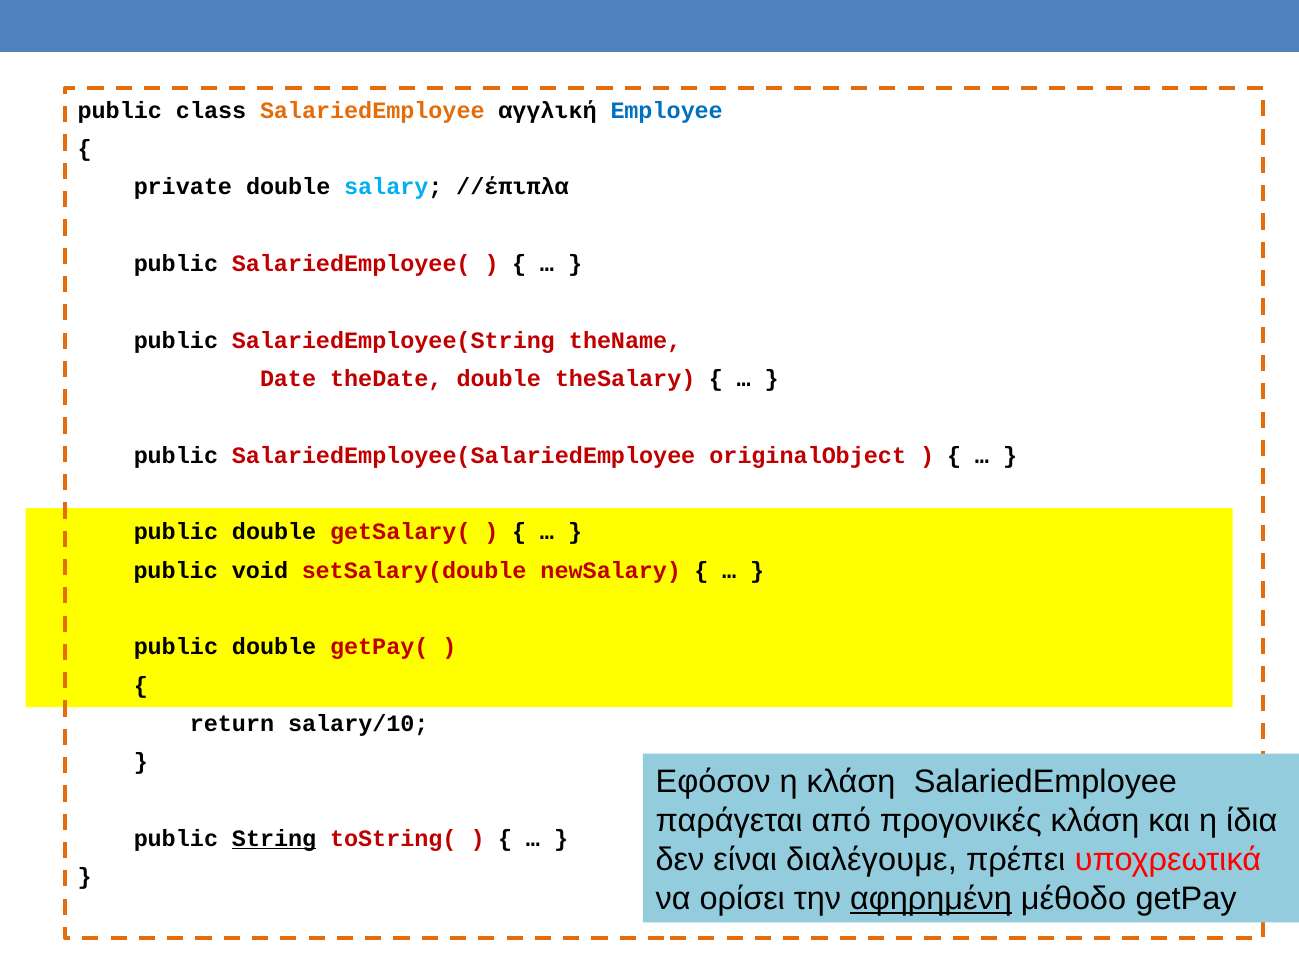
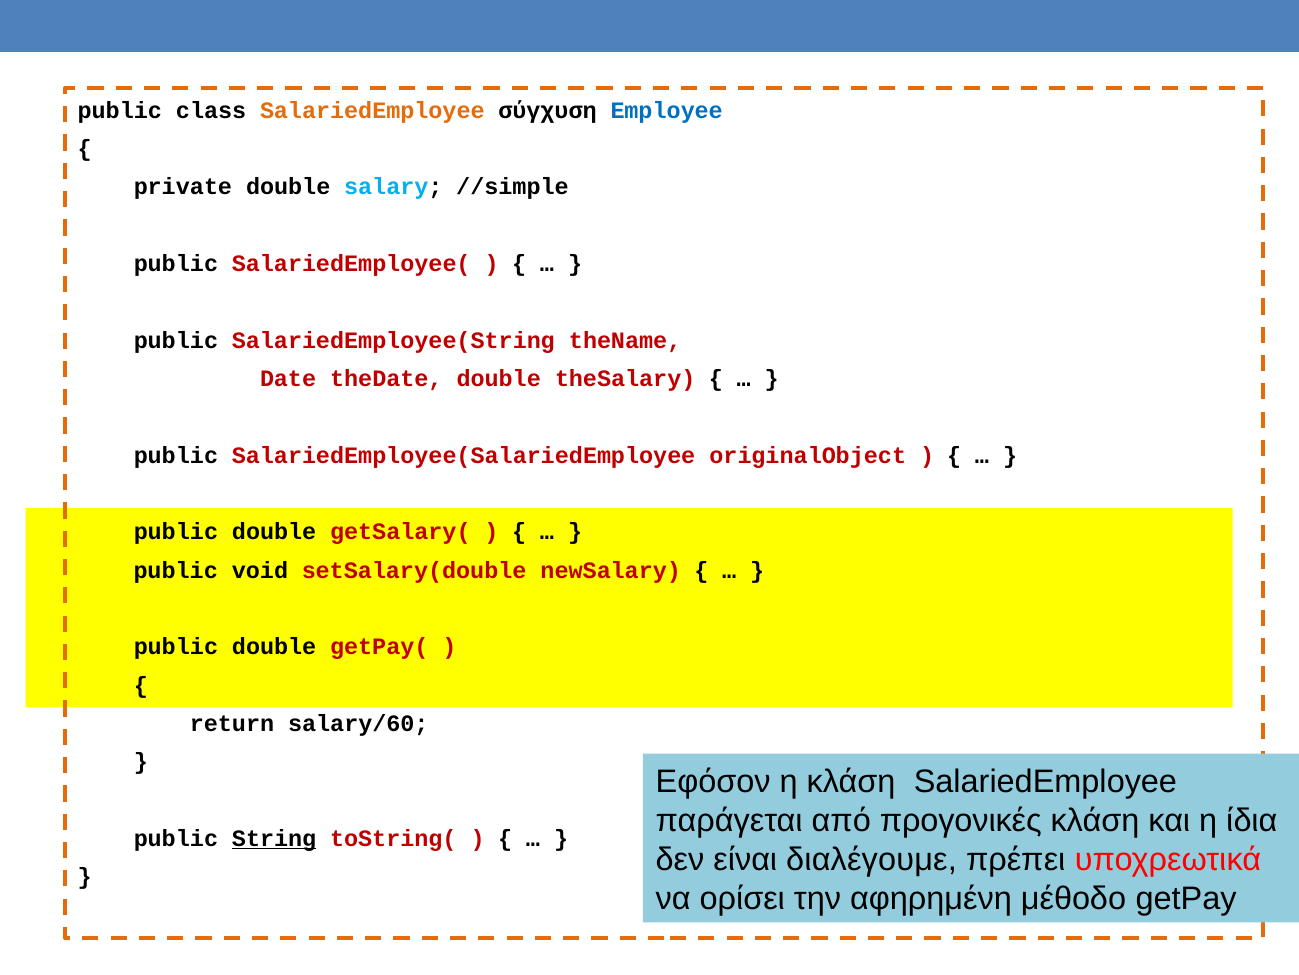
αγγλική: αγγλική -> σύγχυση
//έπιπλα: //έπιπλα -> //simple
salary/10: salary/10 -> salary/60
αφηρημένη underline: present -> none
